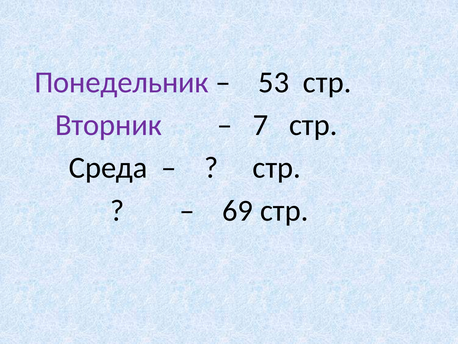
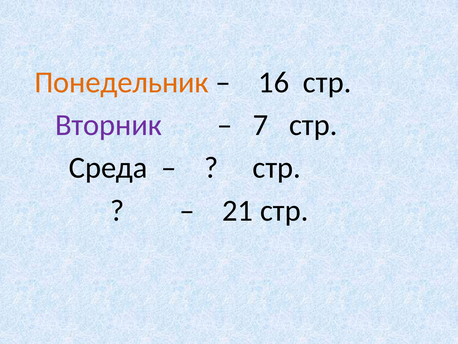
Понедельник colour: purple -> orange
53: 53 -> 16
69: 69 -> 21
